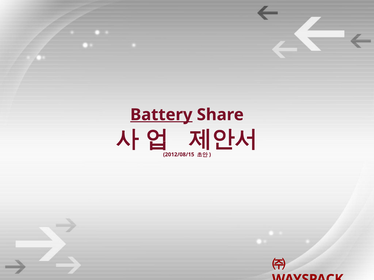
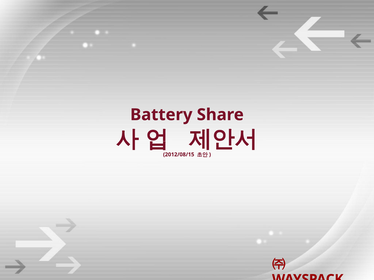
Battery underline: present -> none
